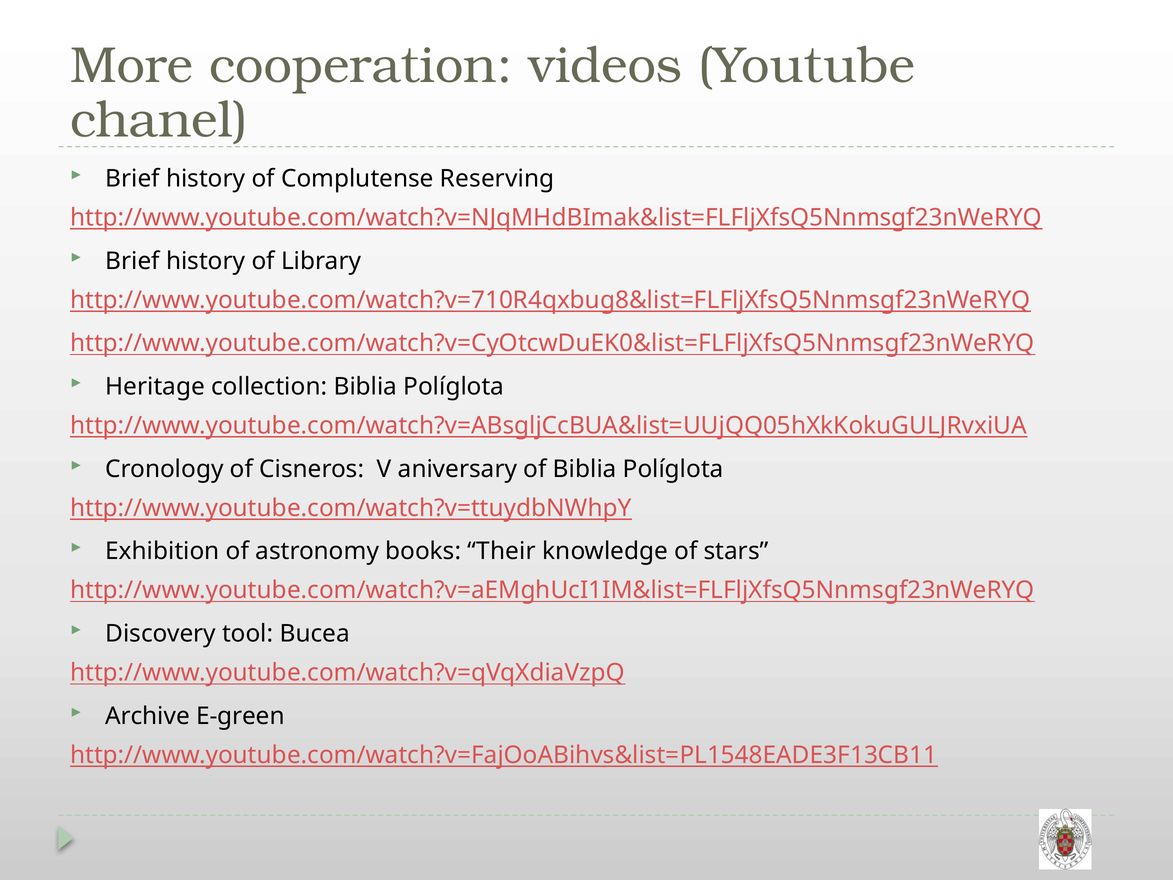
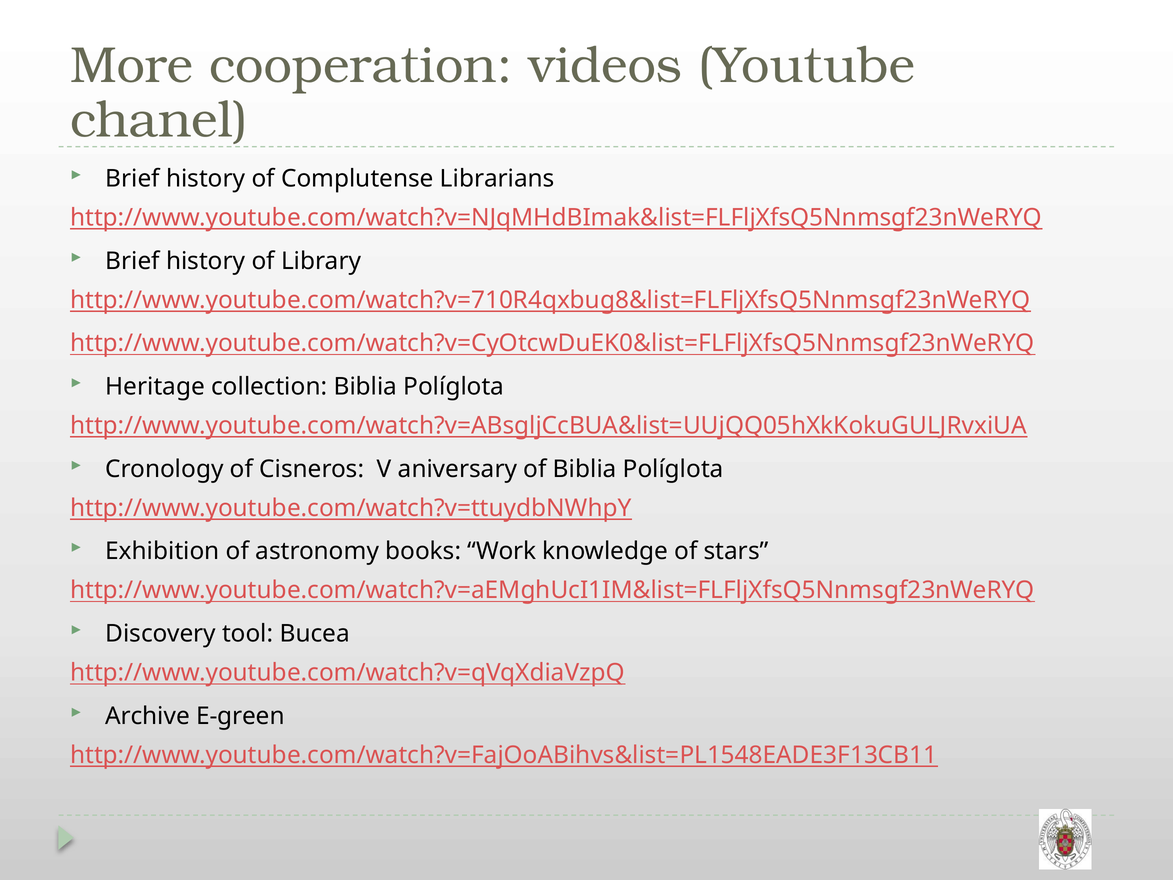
Reserving: Reserving -> Librarians
Their: Their -> Work
